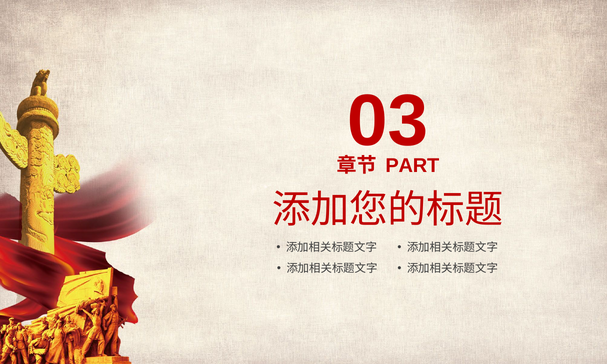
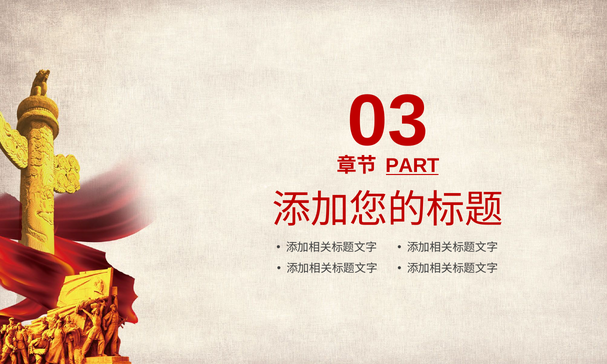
PART underline: none -> present
